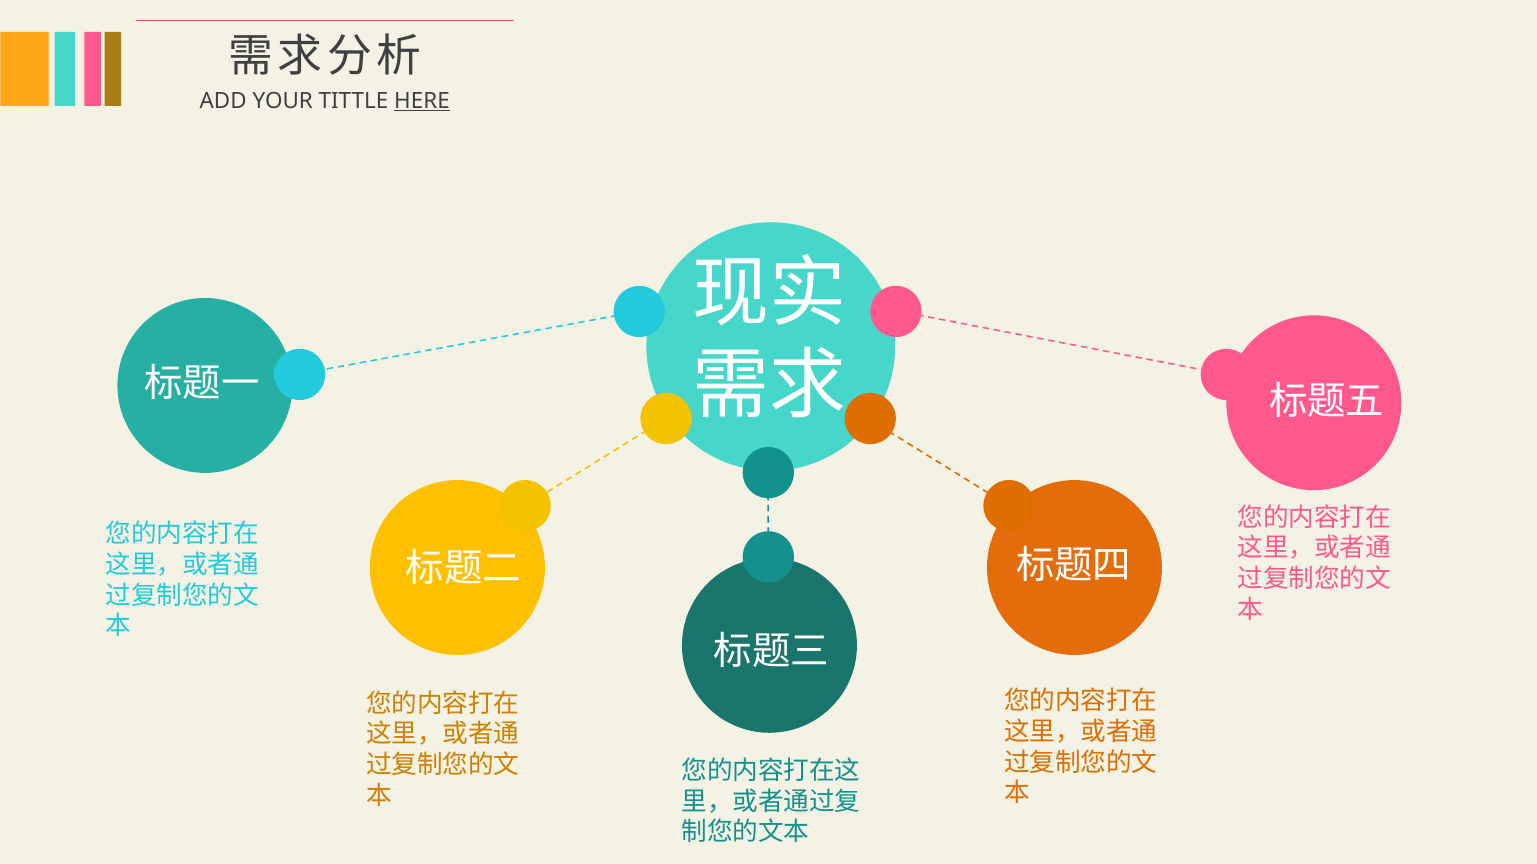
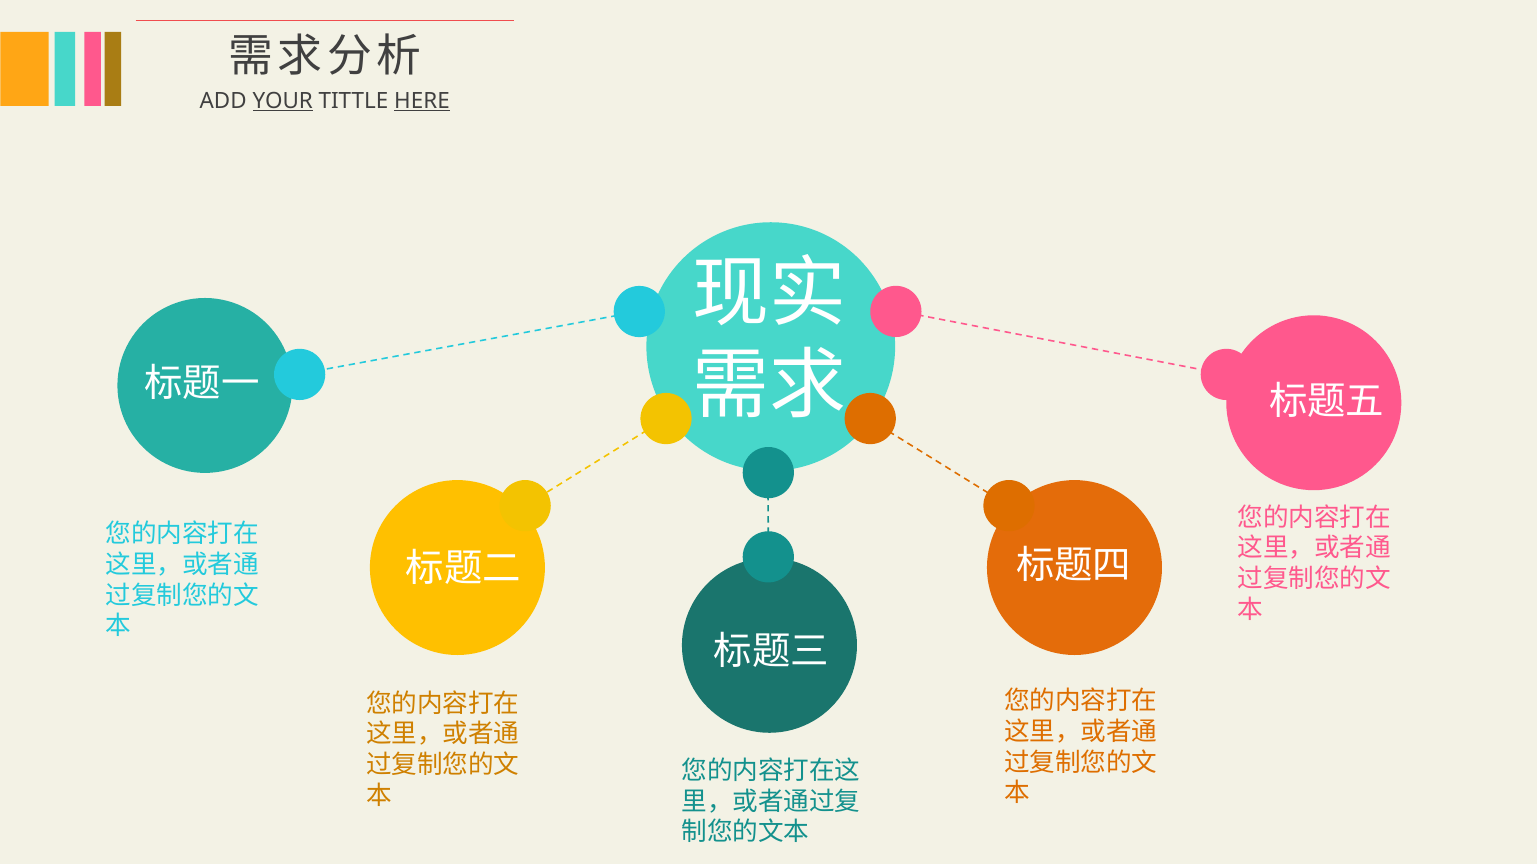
YOUR underline: none -> present
